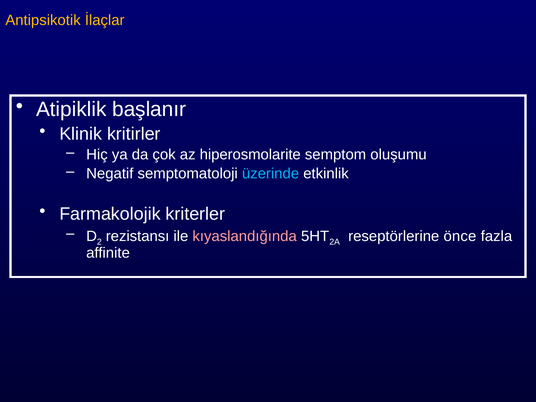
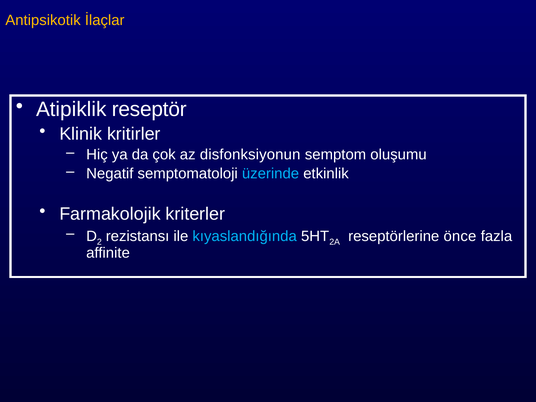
başlanır: başlanır -> reseptör
hiperosmolarite: hiperosmolarite -> disfonksiyonun
kıyaslandığında colour: pink -> light blue
